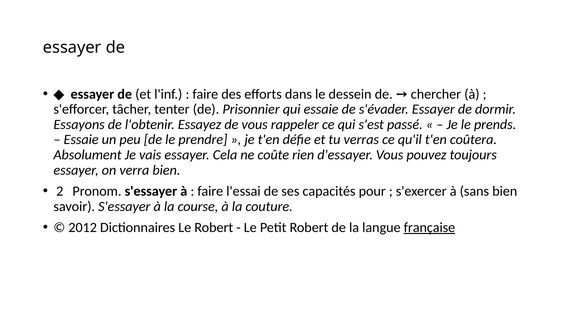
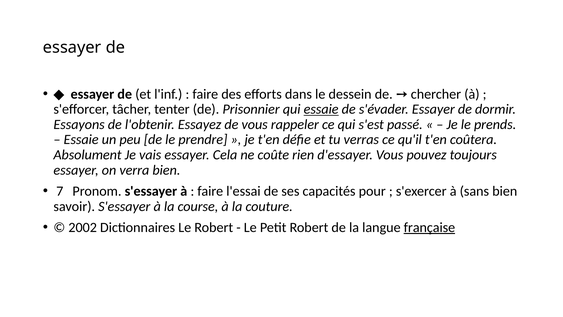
essaie at (321, 109) underline: none -> present
2: 2 -> 7
2012: 2012 -> 2002
